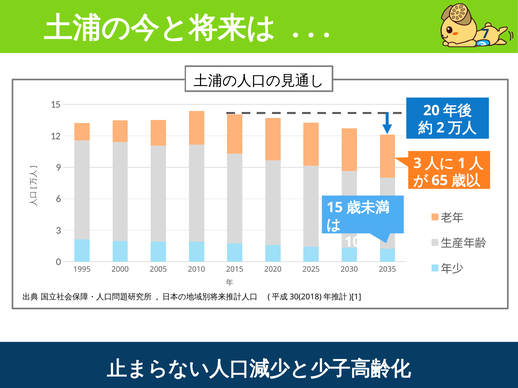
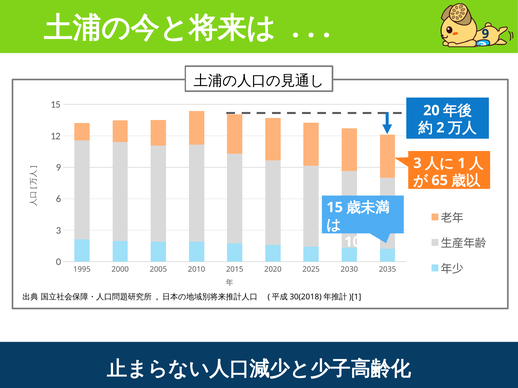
7 at (485, 34): 7 -> 9
